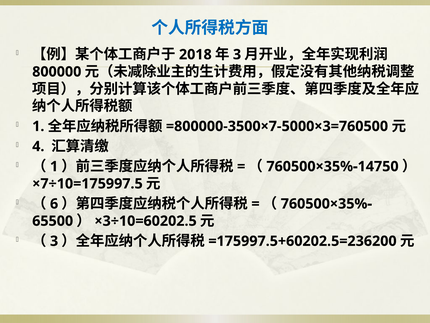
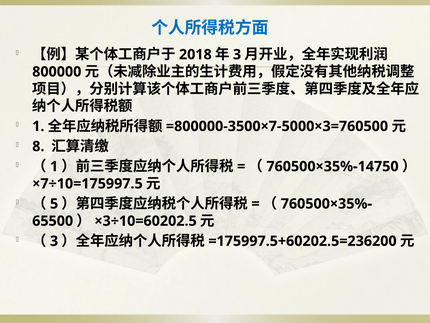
4: 4 -> 8
6: 6 -> 5
